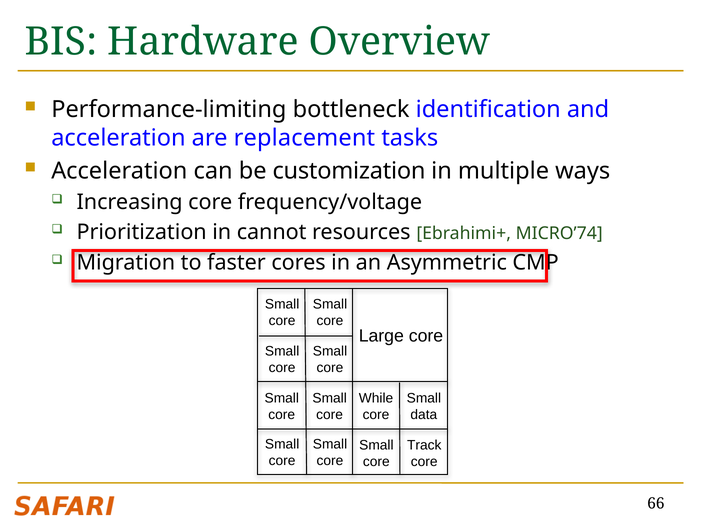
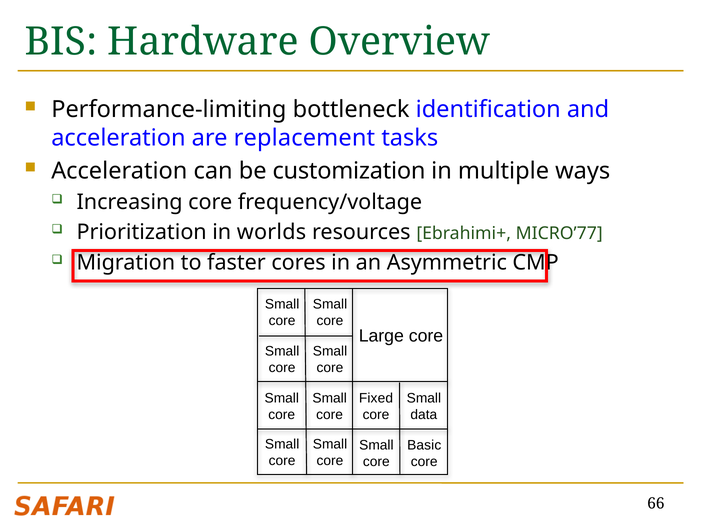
cannot: cannot -> worlds
MICRO’74: MICRO’74 -> MICRO’77
While: While -> Fixed
Track: Track -> Basic
